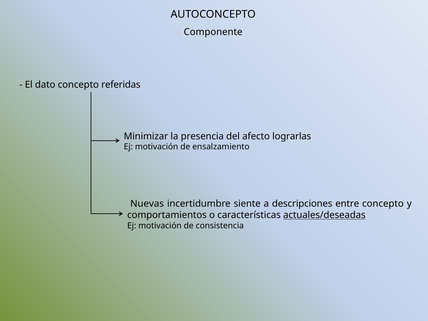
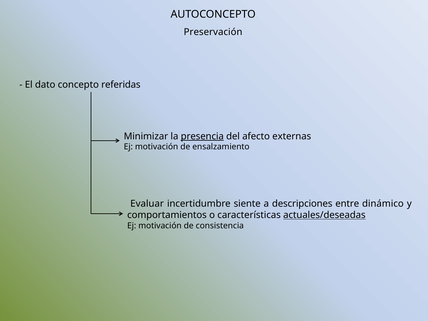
Componente: Componente -> Preservación
presencia underline: none -> present
lograrlas: lograrlas -> externas
Nuevas: Nuevas -> Evaluar
entre concepto: concepto -> dinámico
